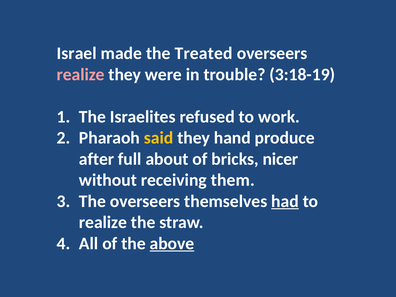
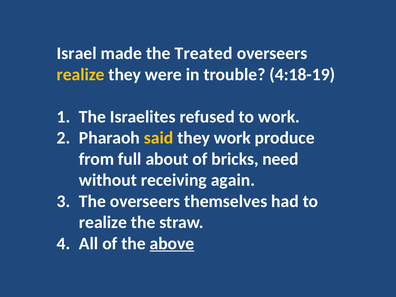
realize at (81, 74) colour: pink -> yellow
3:18-19: 3:18-19 -> 4:18-19
they hand: hand -> work
after: after -> from
nicer: nicer -> need
them: them -> again
had underline: present -> none
